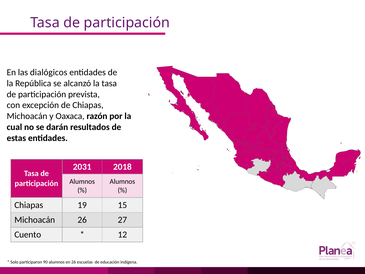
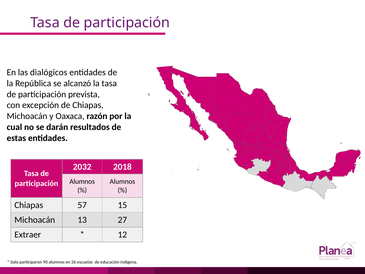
2031: 2031 -> 2032
19: 19 -> 57
Michoacán 26: 26 -> 13
Cuento: Cuento -> Extraer
